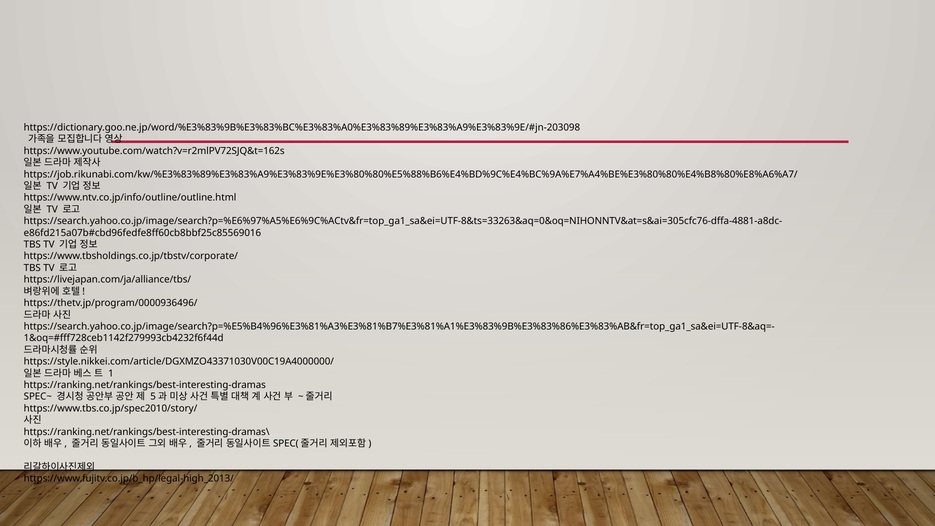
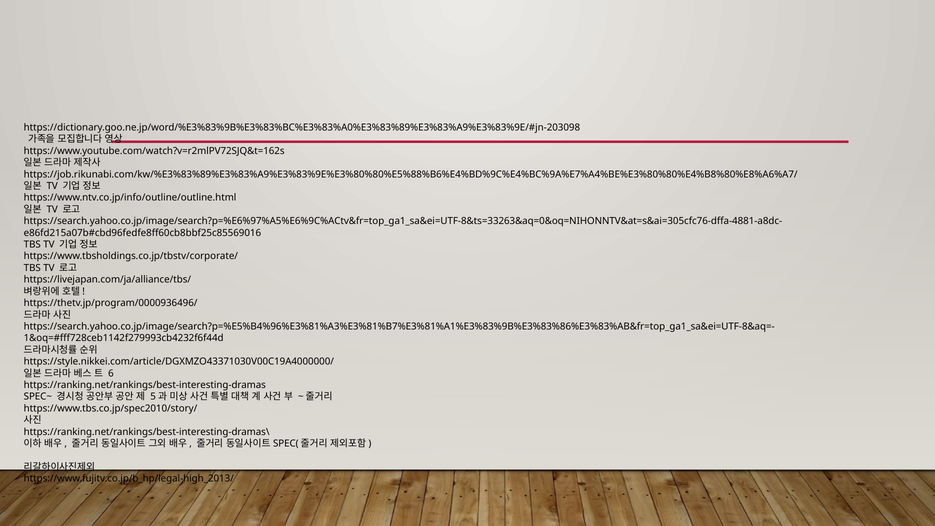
1: 1 -> 6
